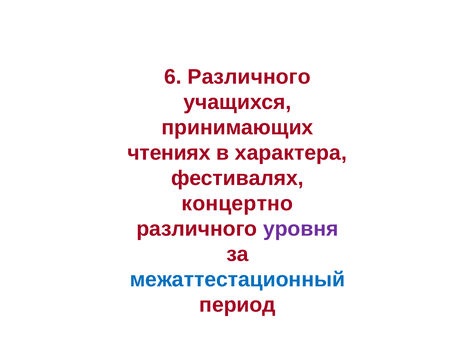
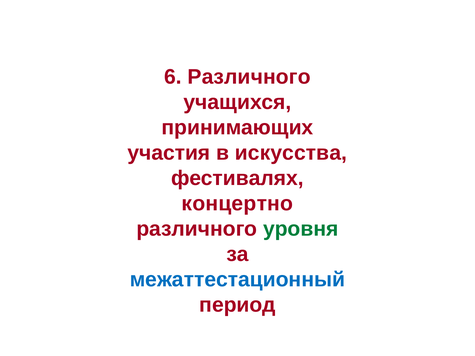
чтениях: чтениях -> участия
характера: характера -> искусства
уровня colour: purple -> green
